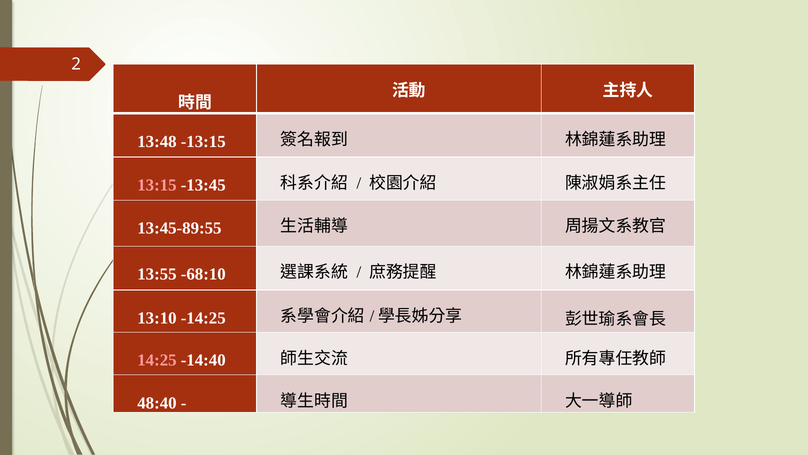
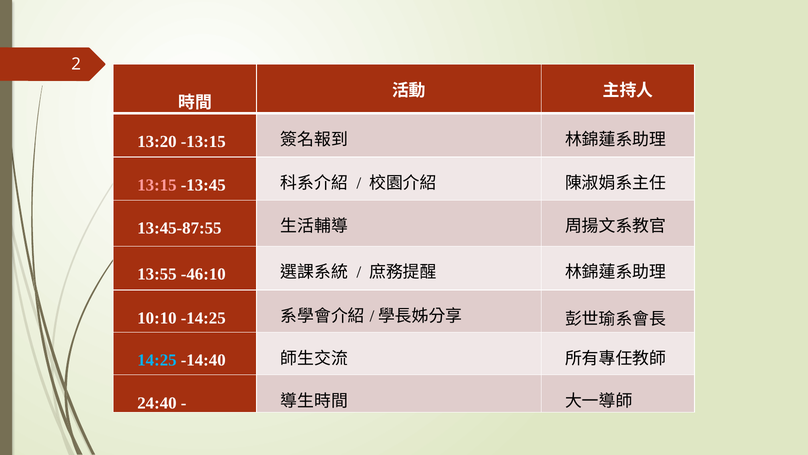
13:48: 13:48 -> 13:20
13:45-89:55: 13:45-89:55 -> 13:45-87:55
-68:10: -68:10 -> -46:10
13:10: 13:10 -> 10:10
14:25 colour: pink -> light blue
48:40: 48:40 -> 24:40
